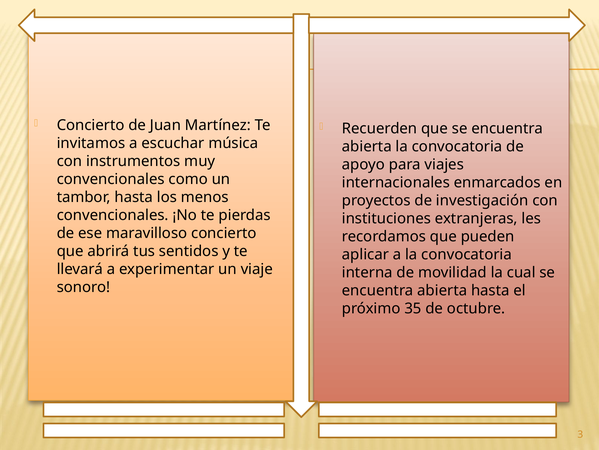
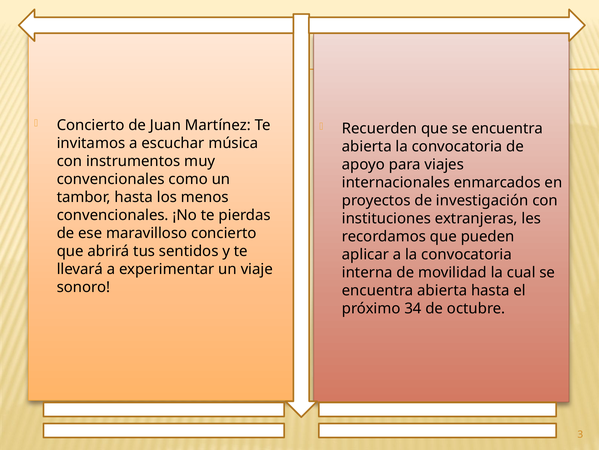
35: 35 -> 34
